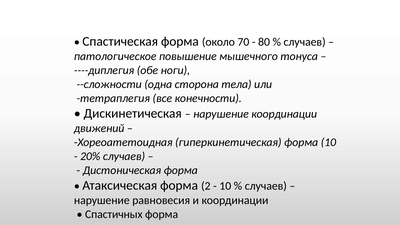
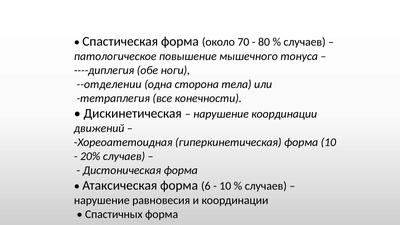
--сложности: --сложности -> --отделении
2: 2 -> 6
